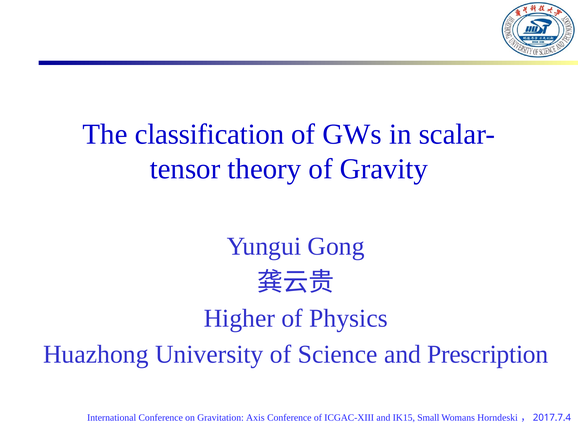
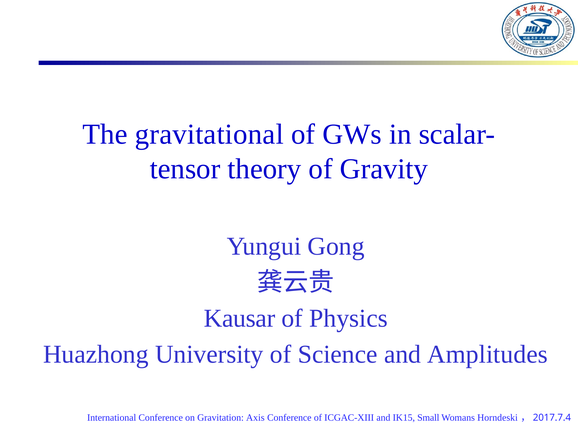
classification: classification -> gravitational
Higher: Higher -> Kausar
Prescription: Prescription -> Amplitudes
